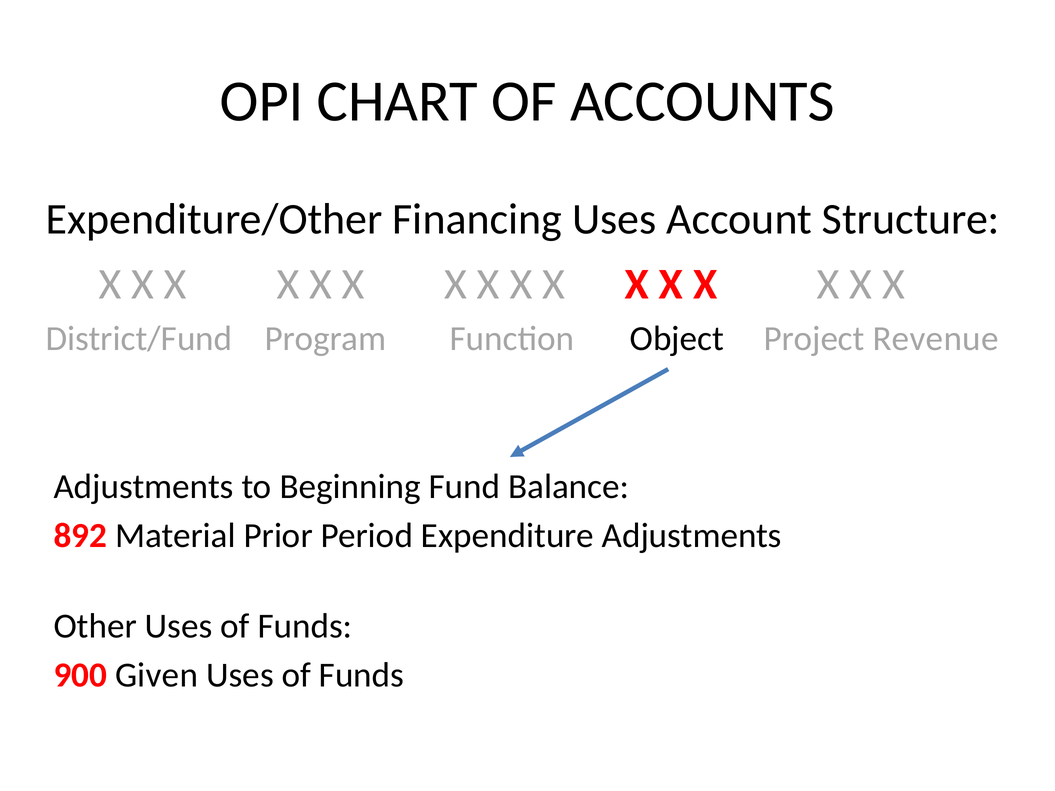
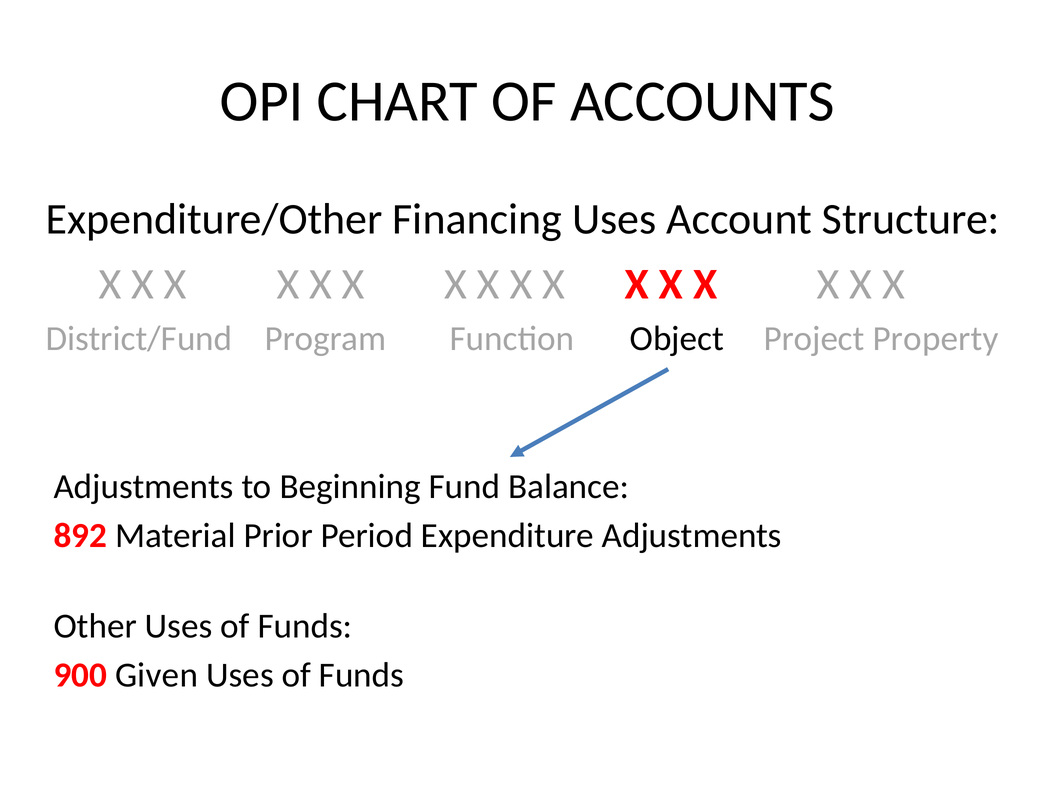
Revenue: Revenue -> Property
